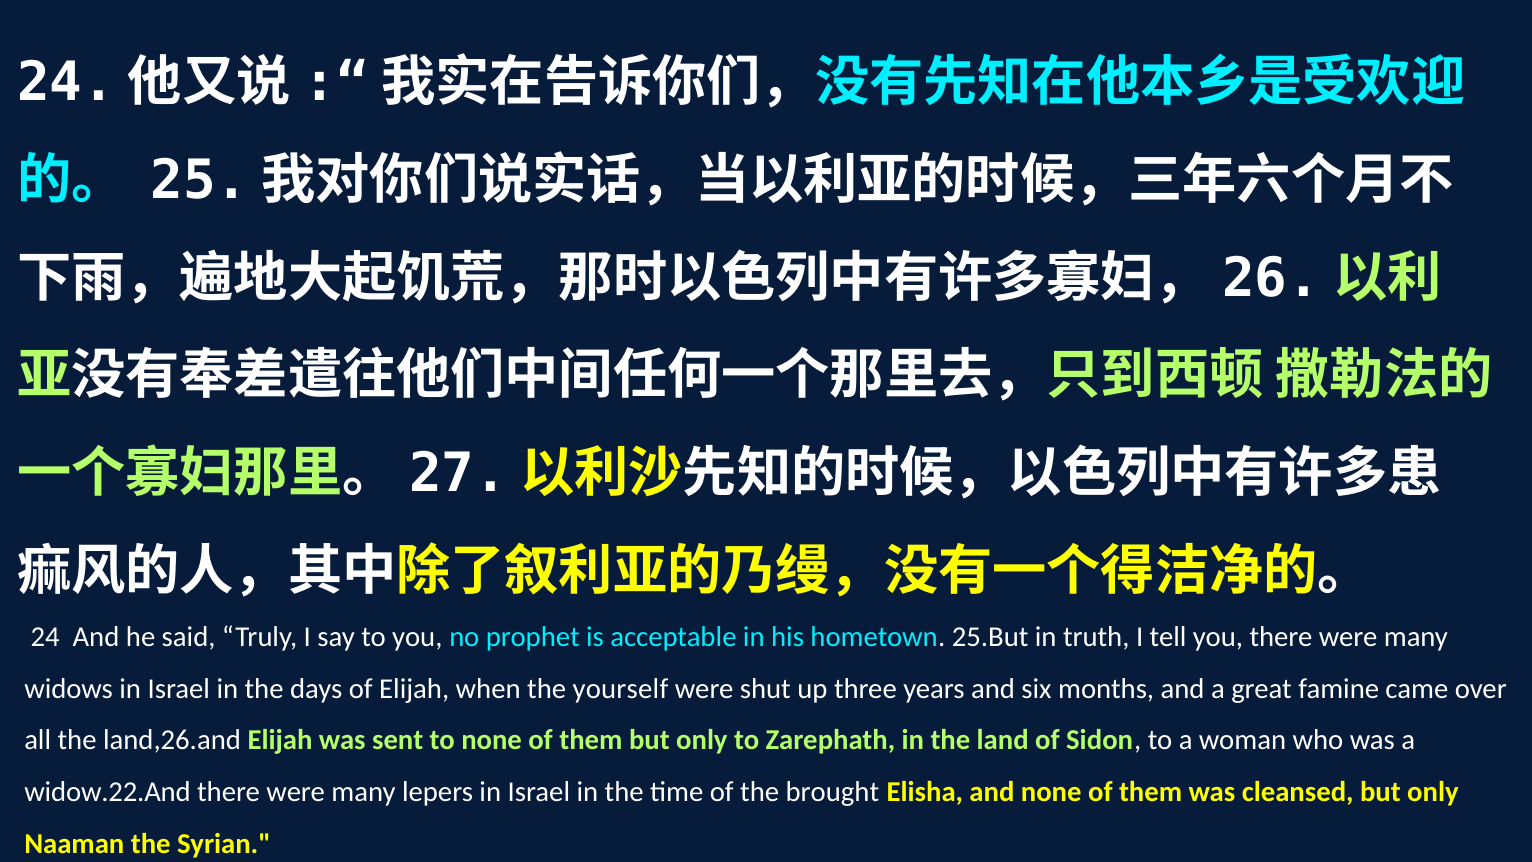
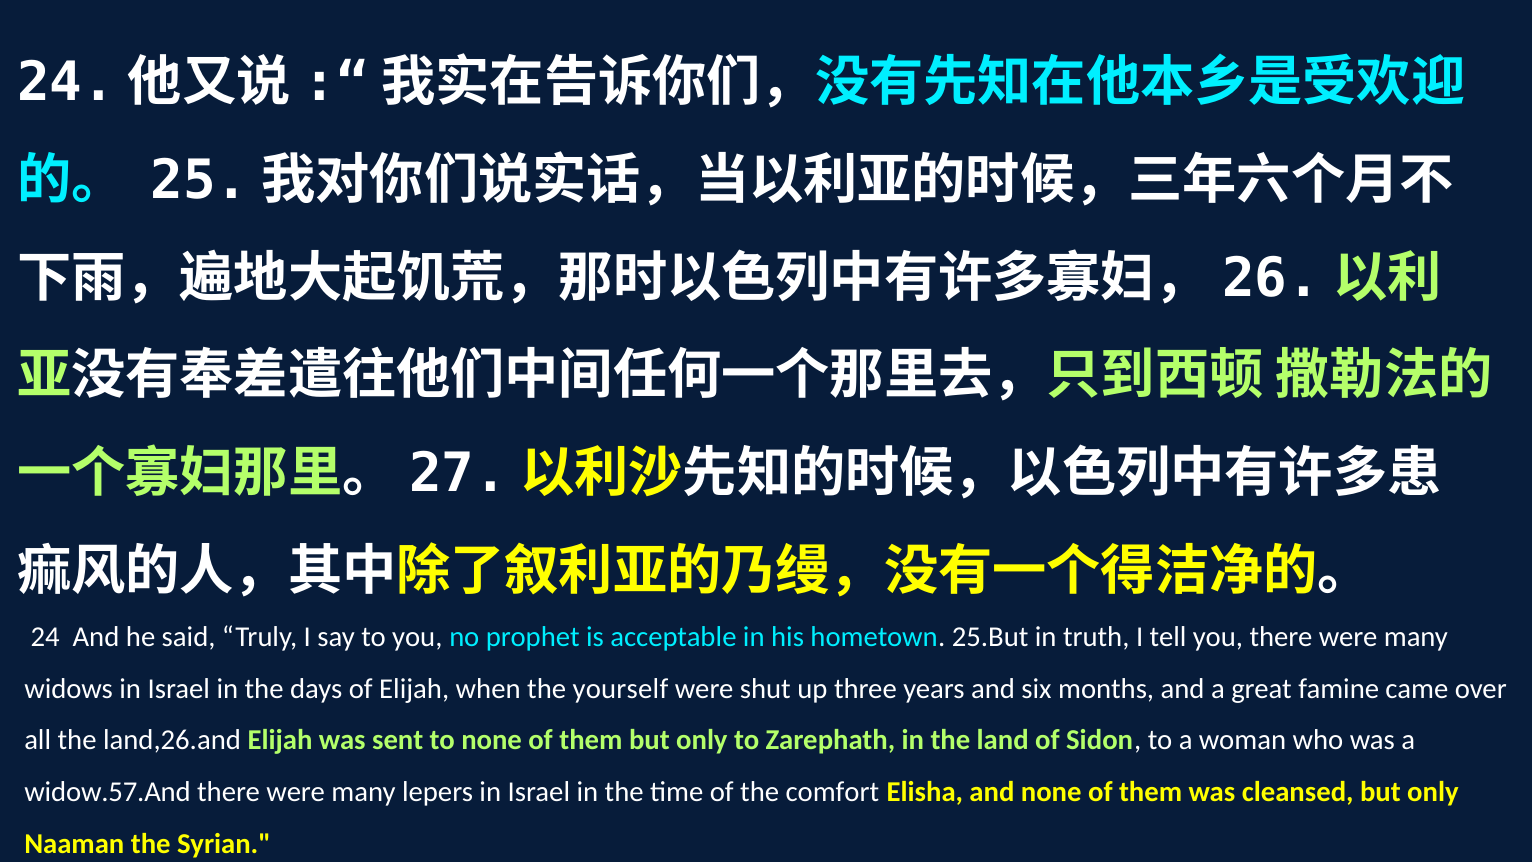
widow.22.And: widow.22.And -> widow.57.And
brought: brought -> comfort
